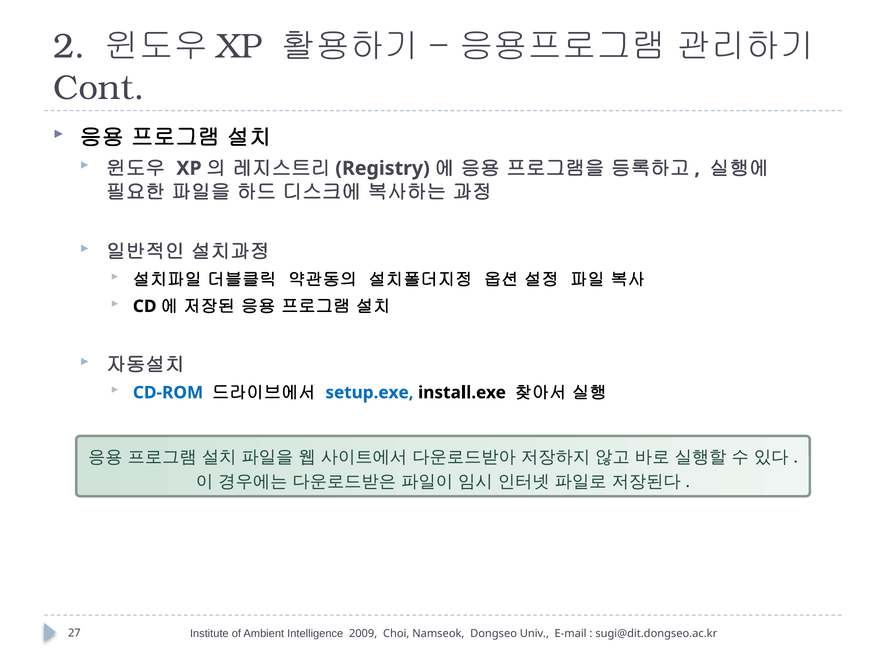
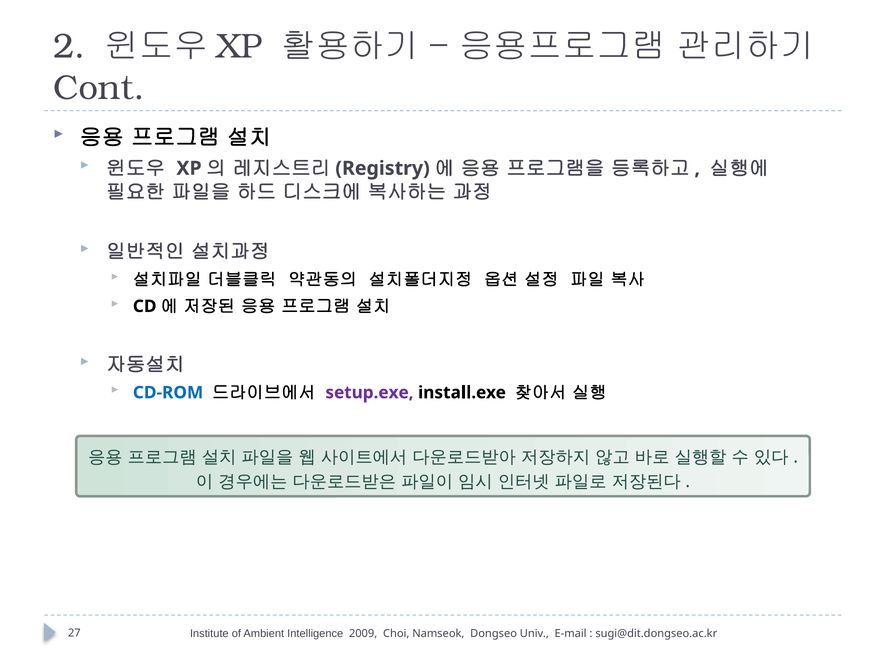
setup.exe colour: blue -> purple
